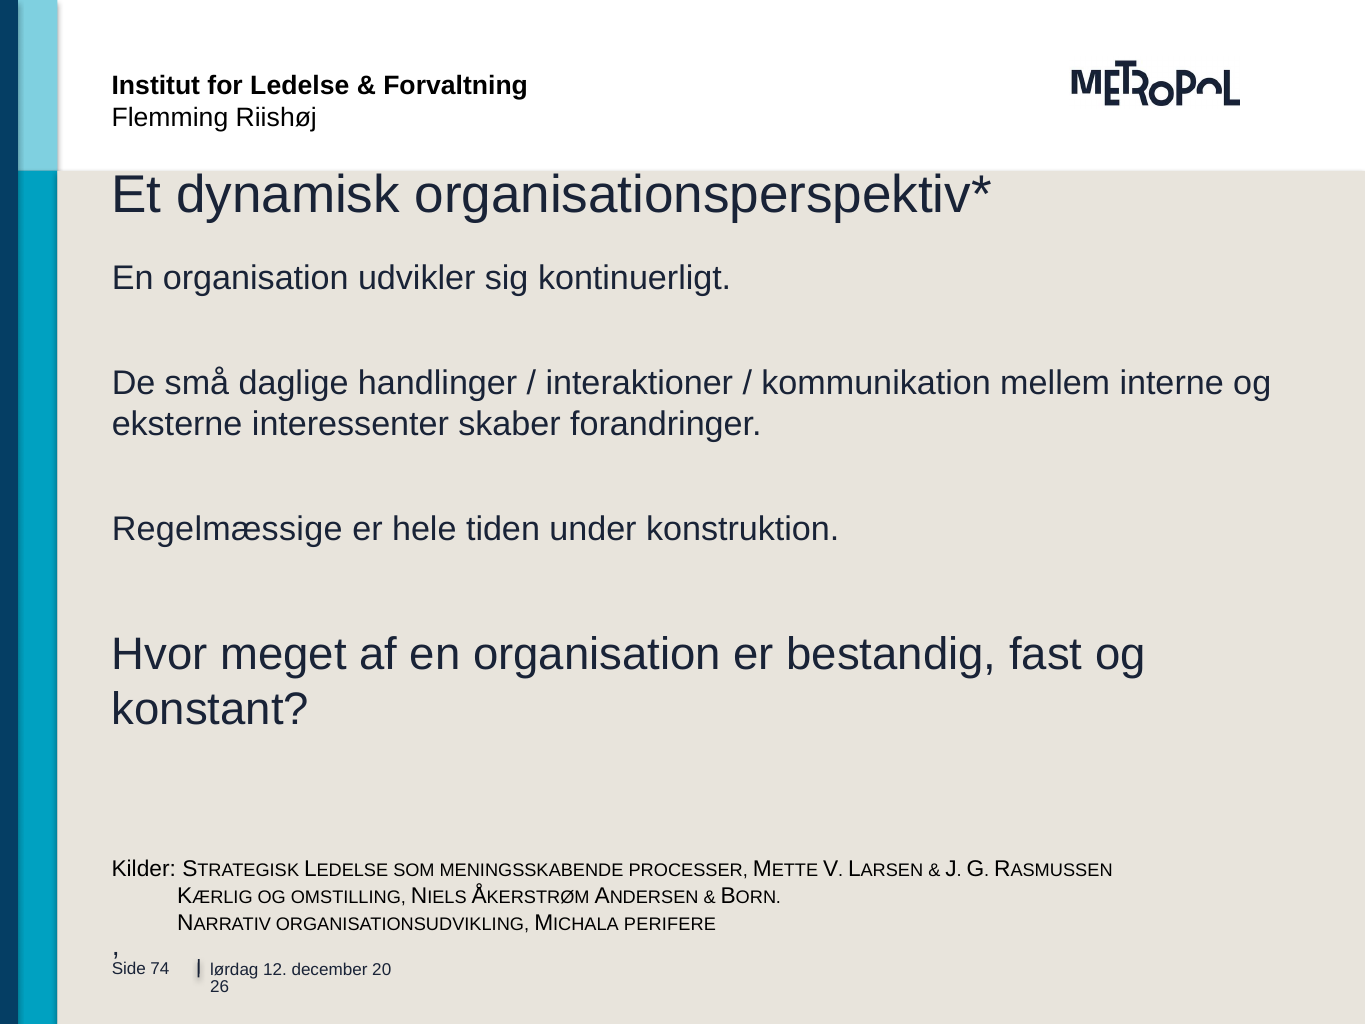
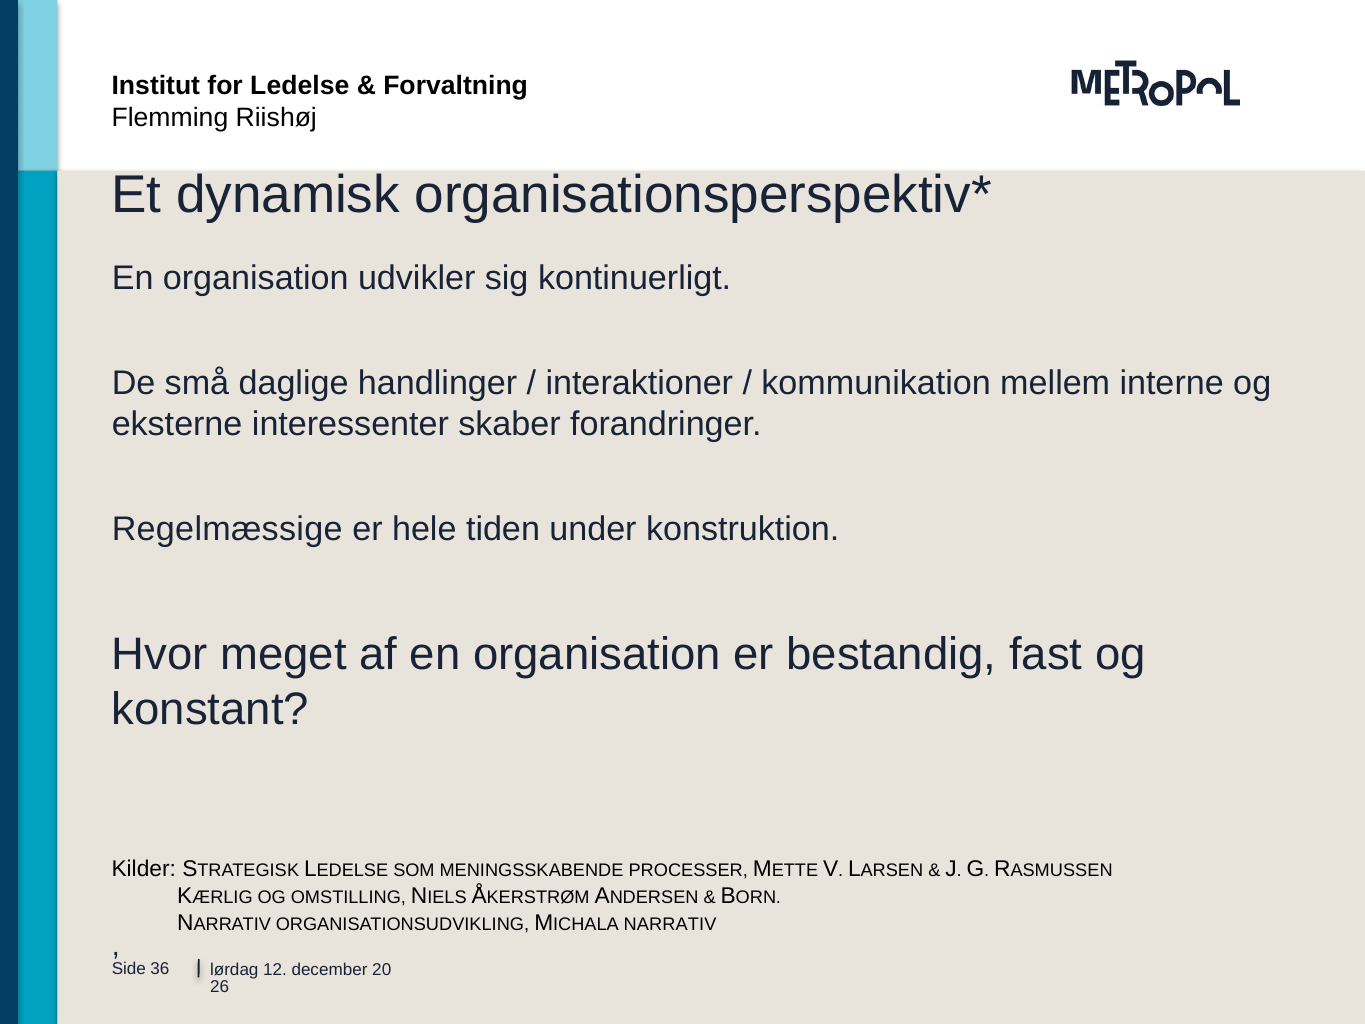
MICHALA PERIFERE: PERIFERE -> NARRATIV
74: 74 -> 36
